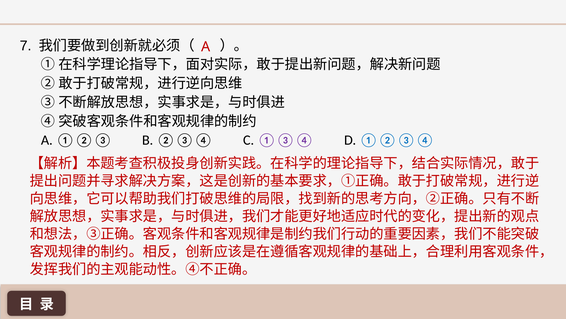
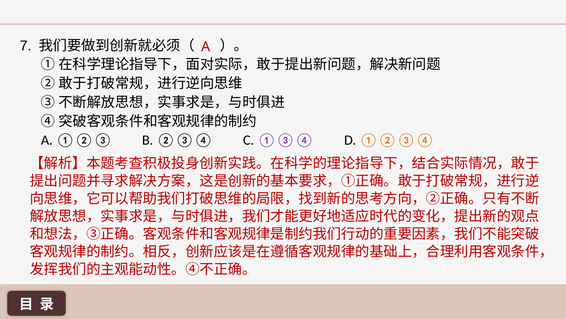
①②③④ colour: blue -> orange
